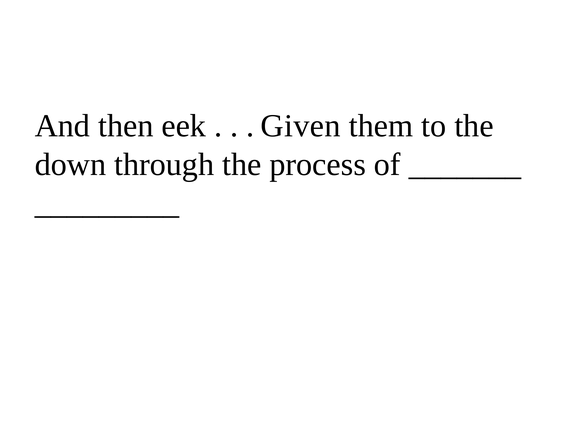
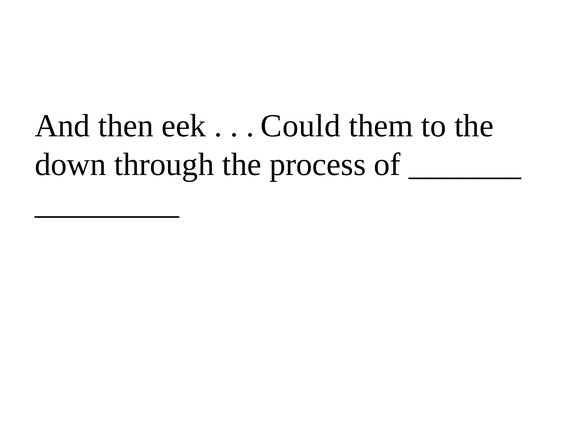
Given: Given -> Could
